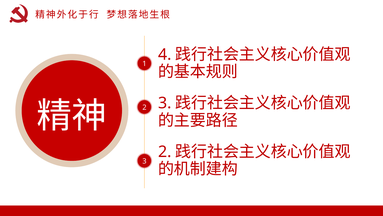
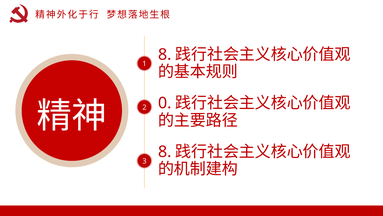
1 4: 4 -> 8
2 3: 3 -> 0
3 2: 2 -> 8
